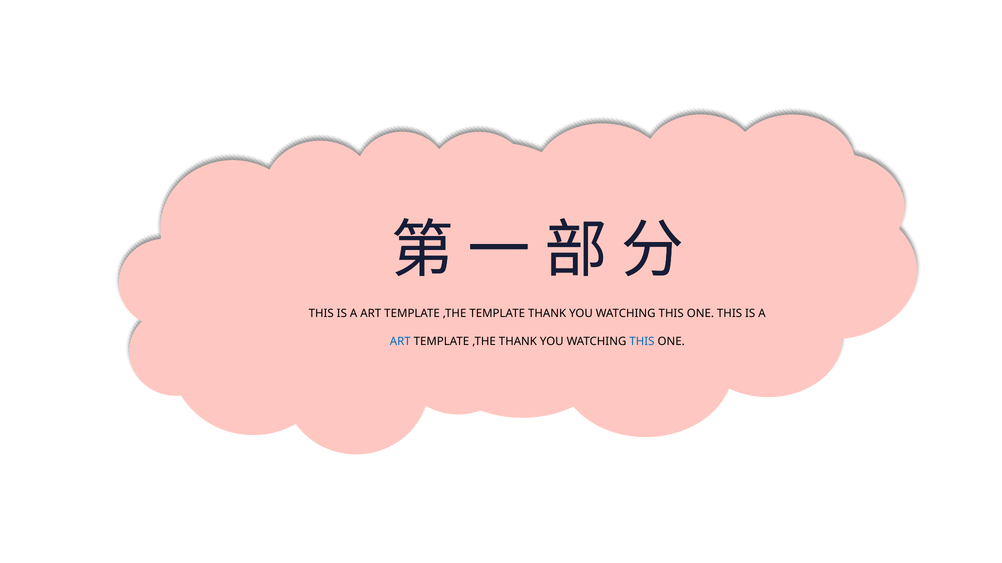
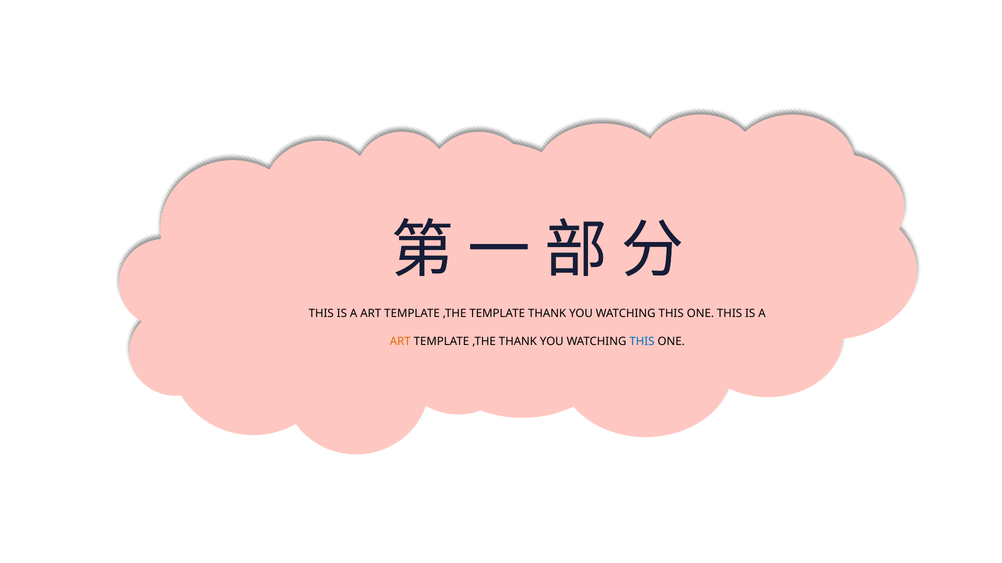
ART at (400, 342) colour: blue -> orange
